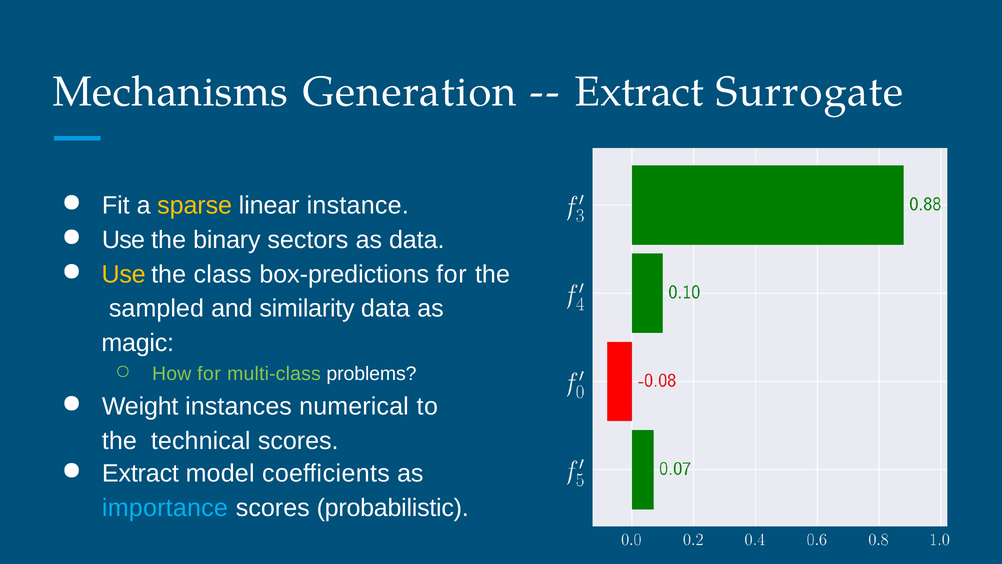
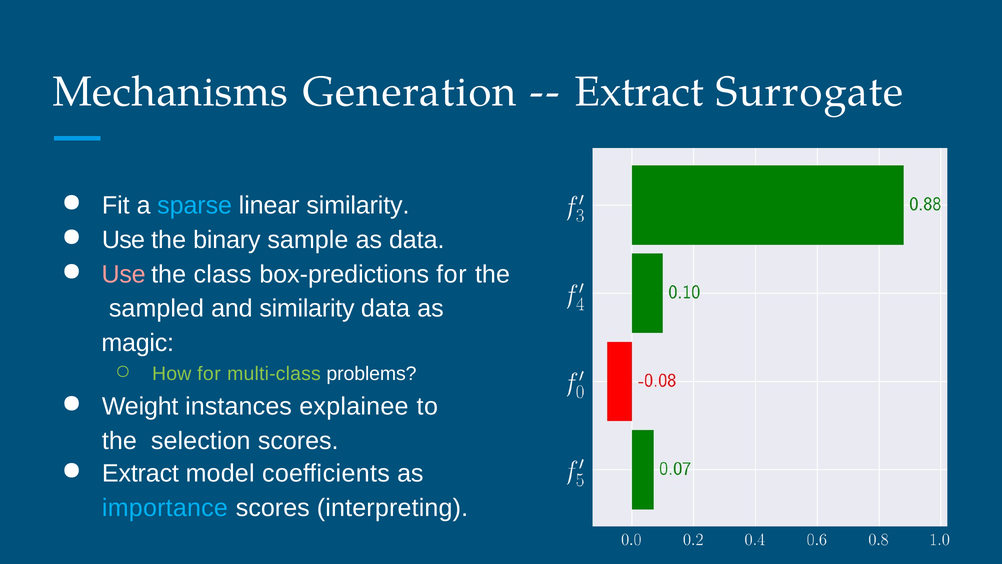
sparse colour: yellow -> light blue
linear instance: instance -> similarity
sectors: sectors -> sample
Use at (124, 274) colour: yellow -> pink
numerical: numerical -> explainee
technical: technical -> selection
probabilistic: probabilistic -> interpreting
